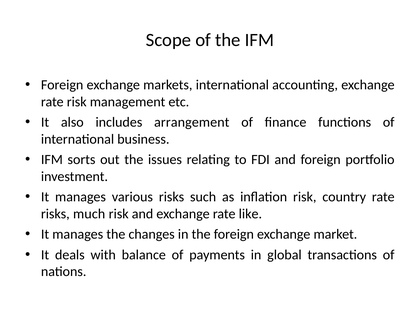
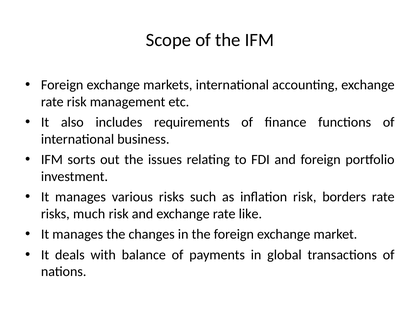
arrangement: arrangement -> requirements
country: country -> borders
